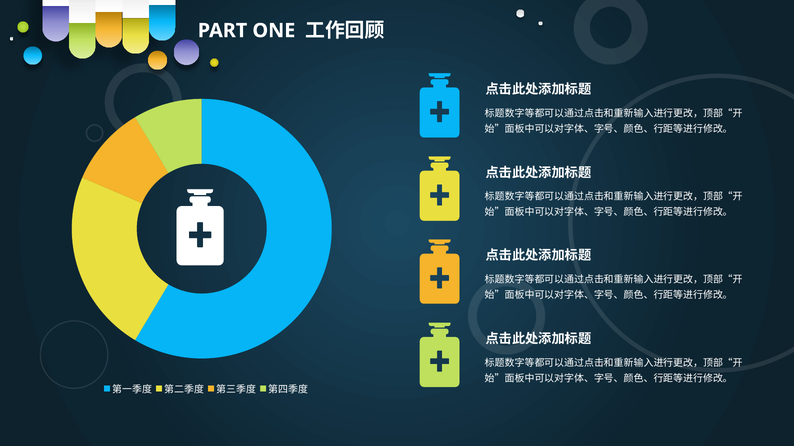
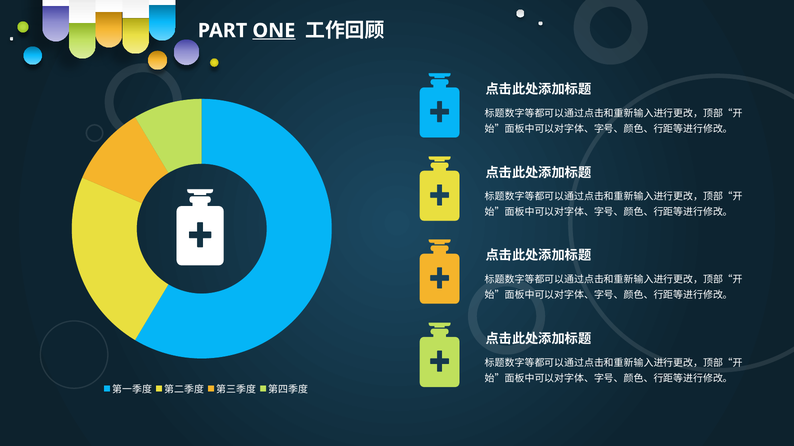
ONE underline: none -> present
